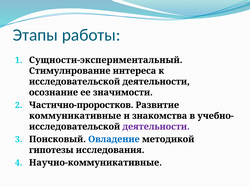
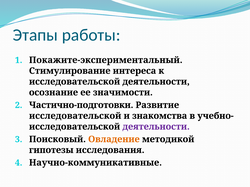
Сущности-экспериментальный: Сущности-экспериментальный -> Покажите-экспериментальный
Частично-проростков: Частично-проростков -> Частично-подготовки
коммуникативные at (75, 116): коммуникативные -> исследовательской
Овладение colour: blue -> orange
